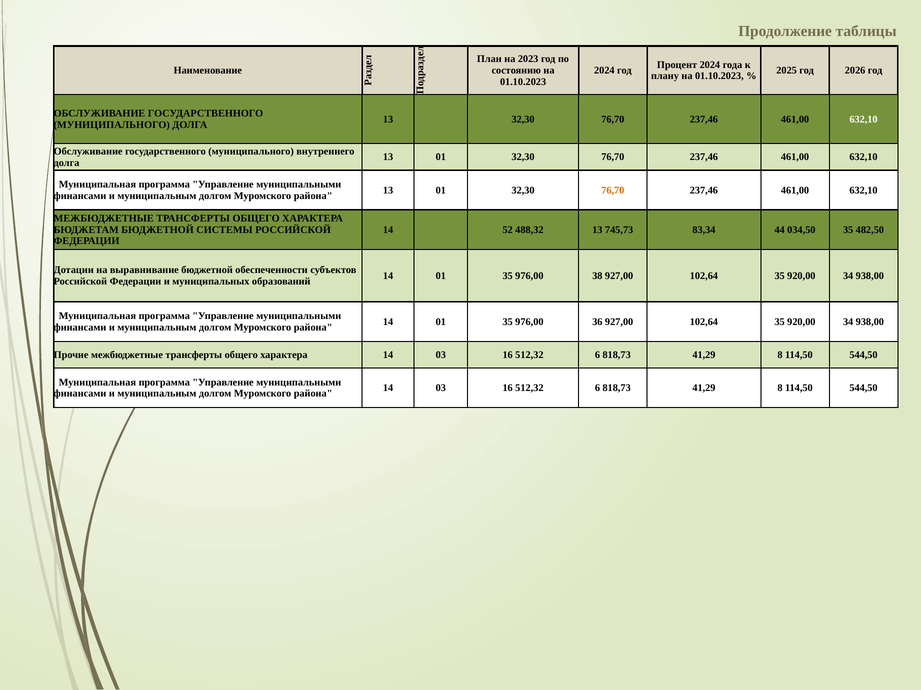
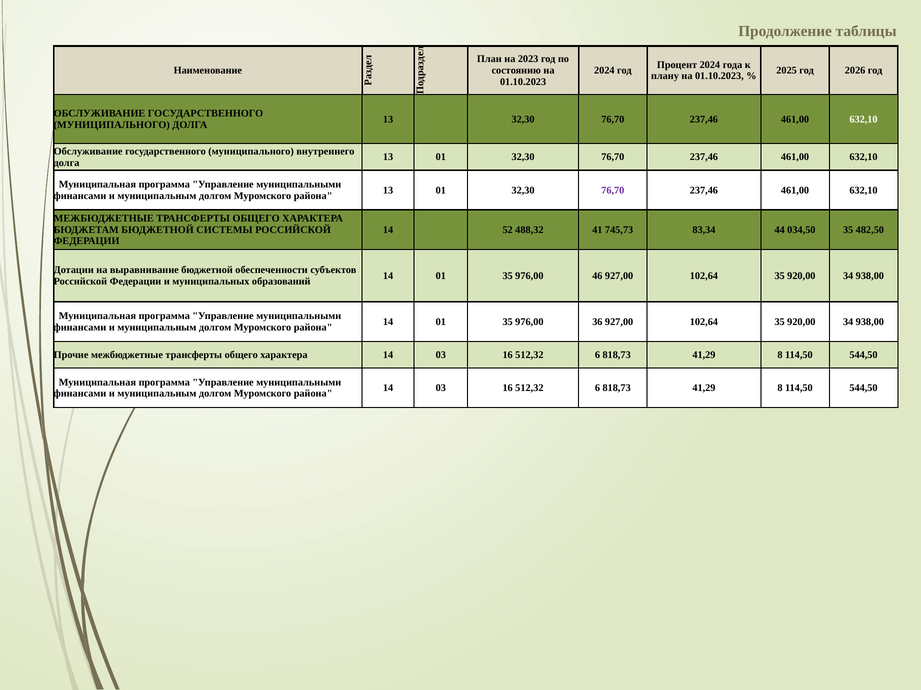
76,70 at (613, 190) colour: orange -> purple
488,32 13: 13 -> 41
38: 38 -> 46
